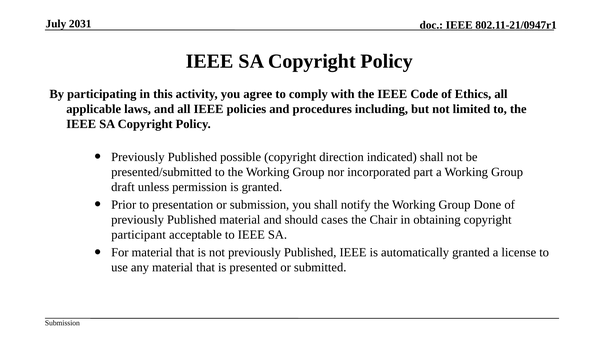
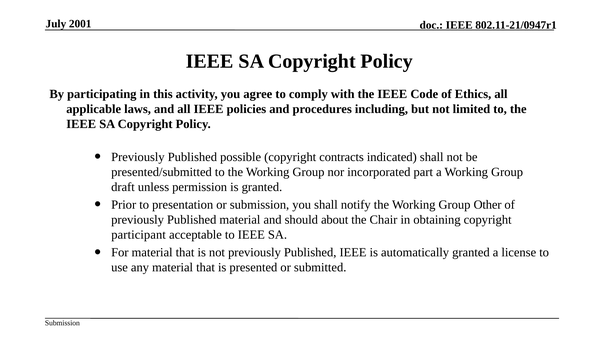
2031: 2031 -> 2001
direction: direction -> contracts
Done: Done -> Other
cases: cases -> about
